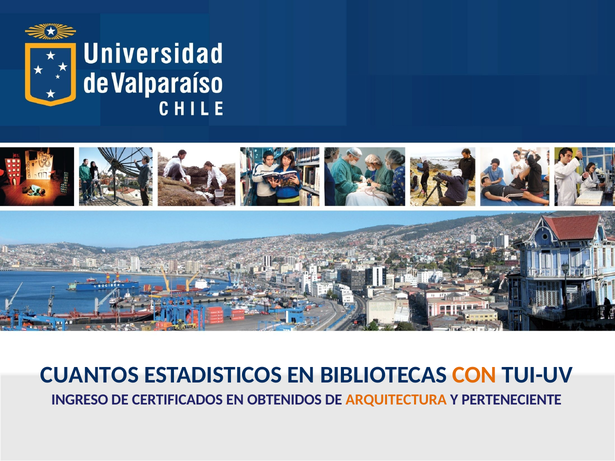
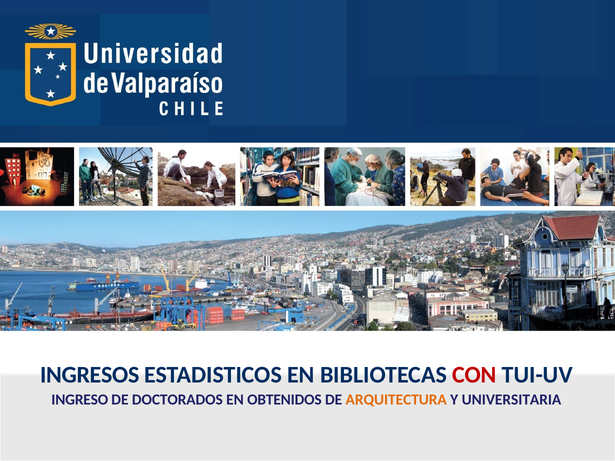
CUANTOS: CUANTOS -> INGRESOS
CON colour: orange -> red
CERTIFICADOS: CERTIFICADOS -> DOCTORADOS
PERTENECIENTE: PERTENECIENTE -> UNIVERSITARIA
